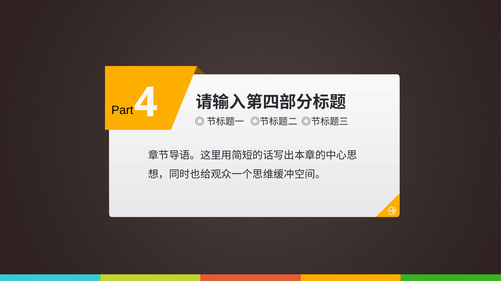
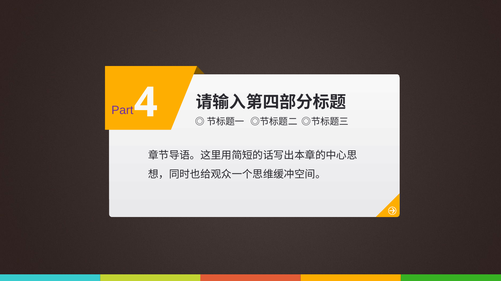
Part colour: black -> purple
